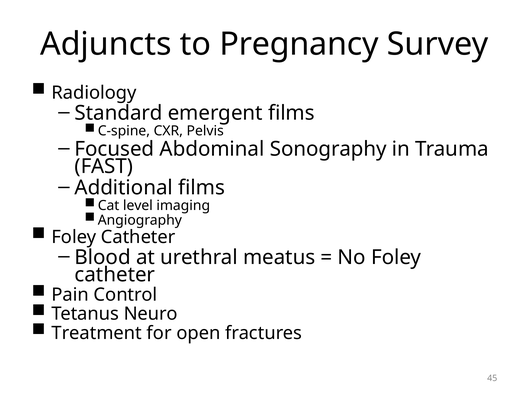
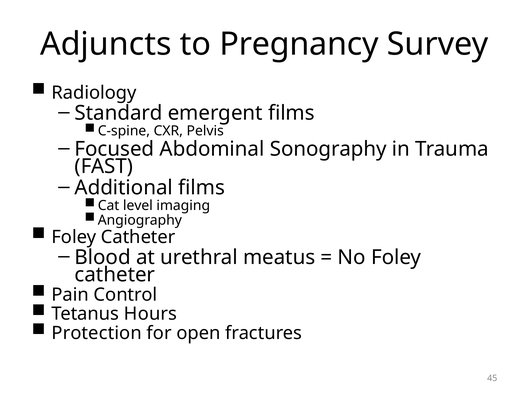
Neuro: Neuro -> Hours
Treatment: Treatment -> Protection
